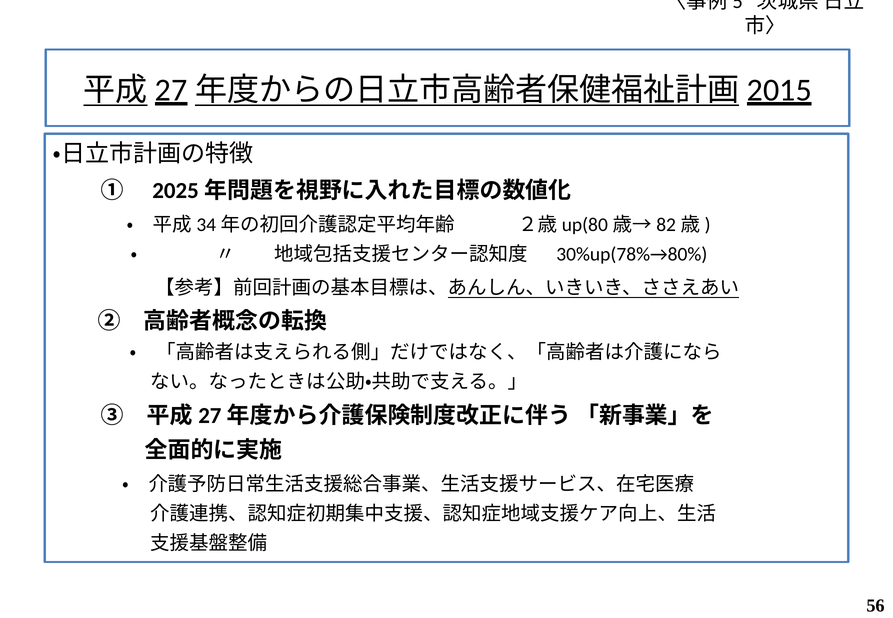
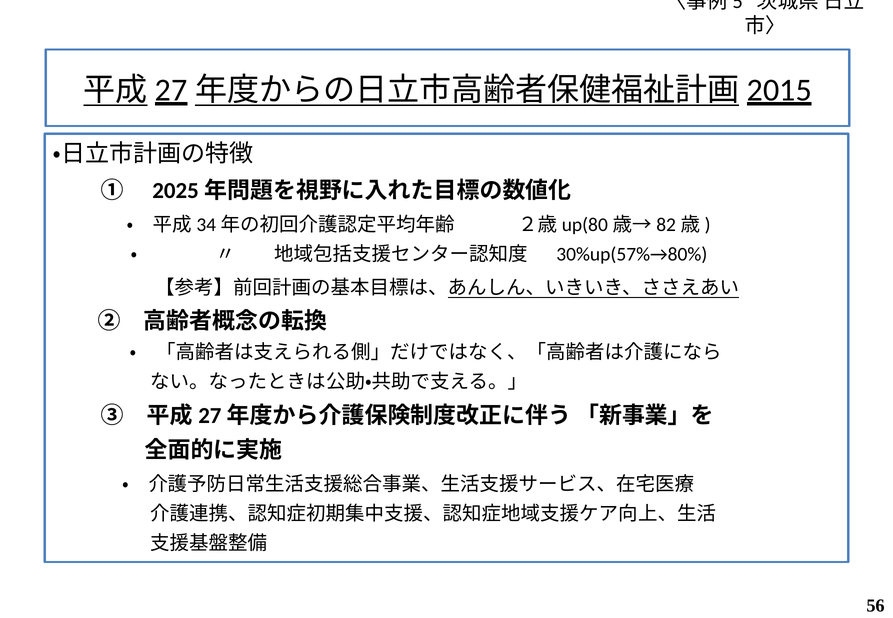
30%up(78%→80%: 30%up(78%→80% -> 30%up(57%→80%
